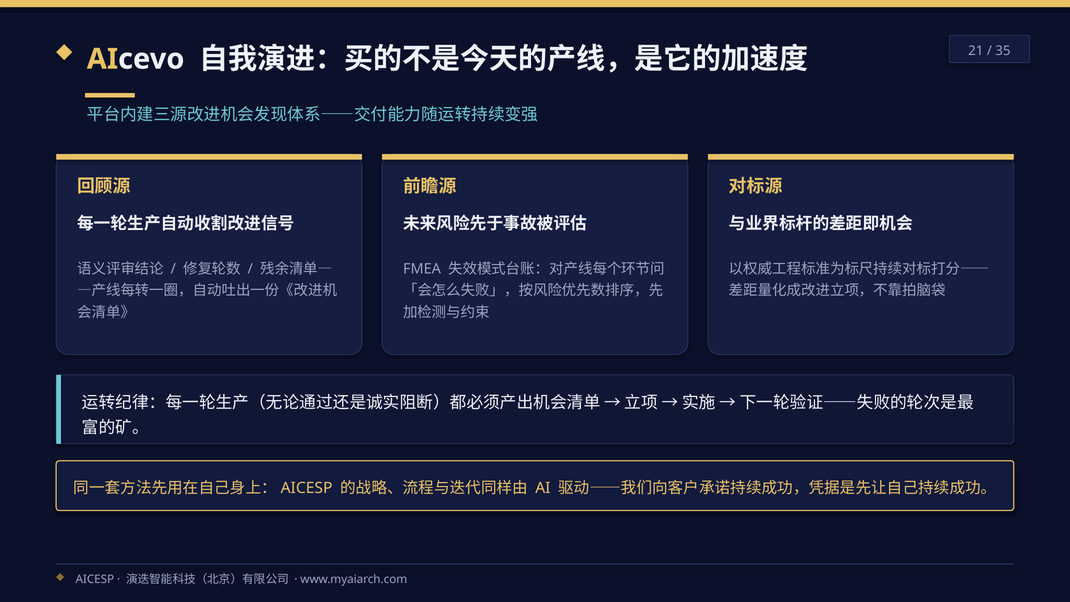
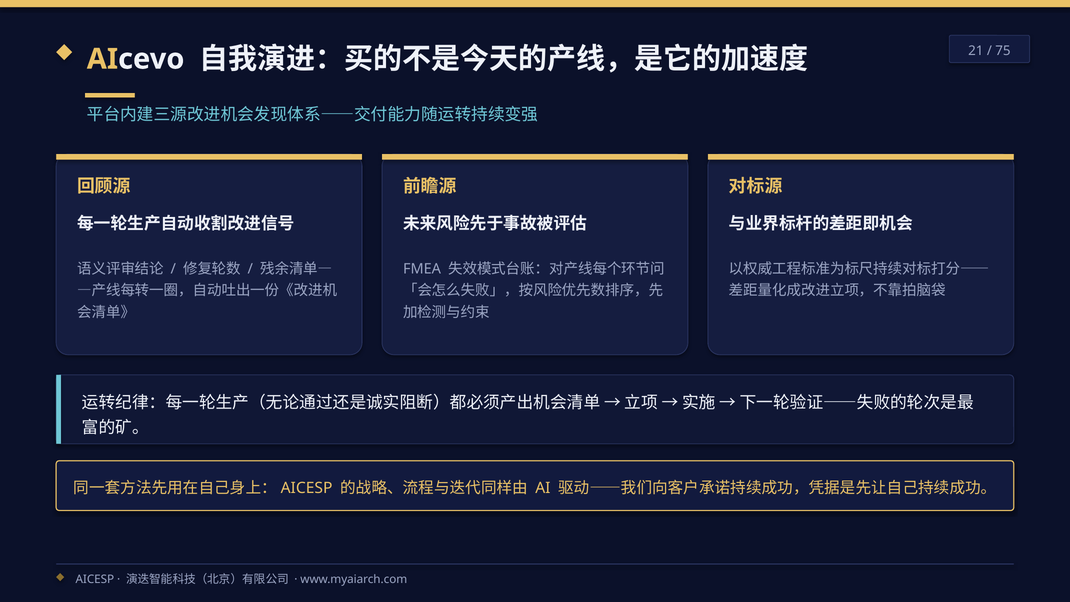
35: 35 -> 75
